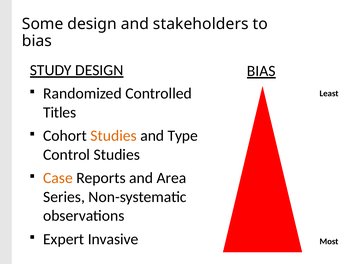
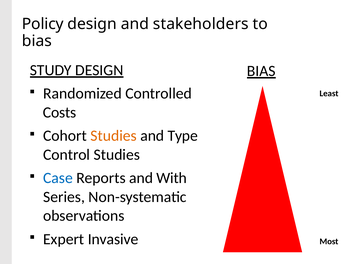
Some: Some -> Policy
Titles: Titles -> Costs
Case colour: orange -> blue
Area: Area -> With
